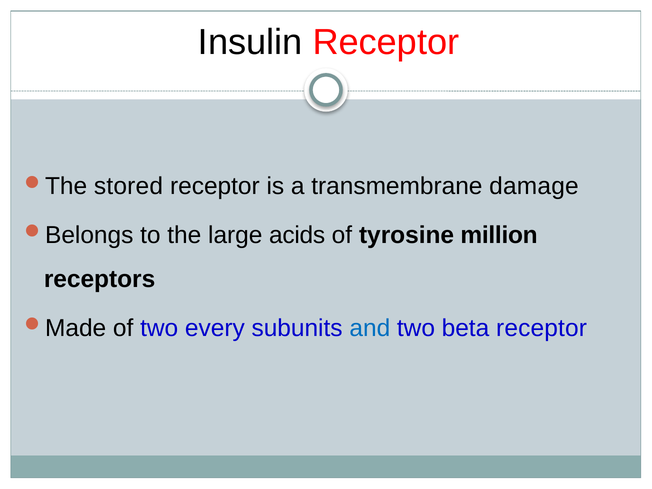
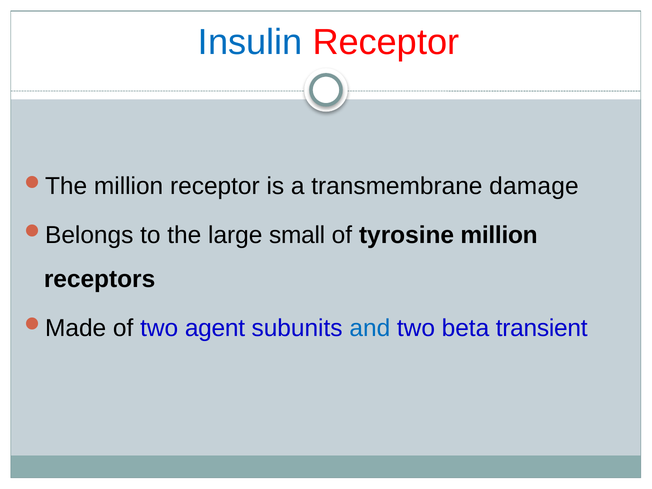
Insulin colour: black -> blue
stored at (128, 186): stored -> million
acids: acids -> small
every: every -> agent
beta receptor: receptor -> transient
